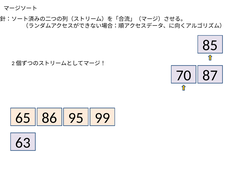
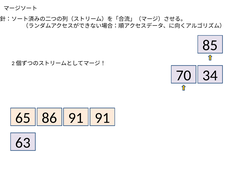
87: 87 -> 34
65 95: 95 -> 91
86 99: 99 -> 91
